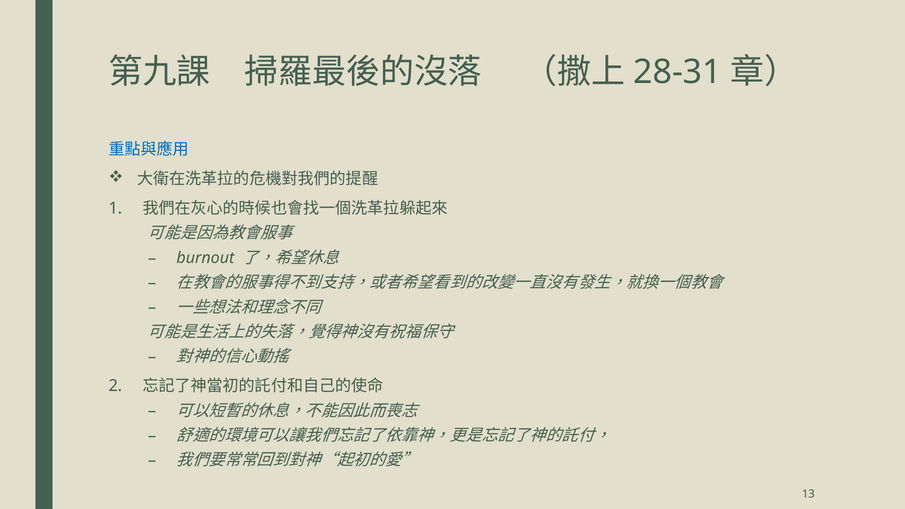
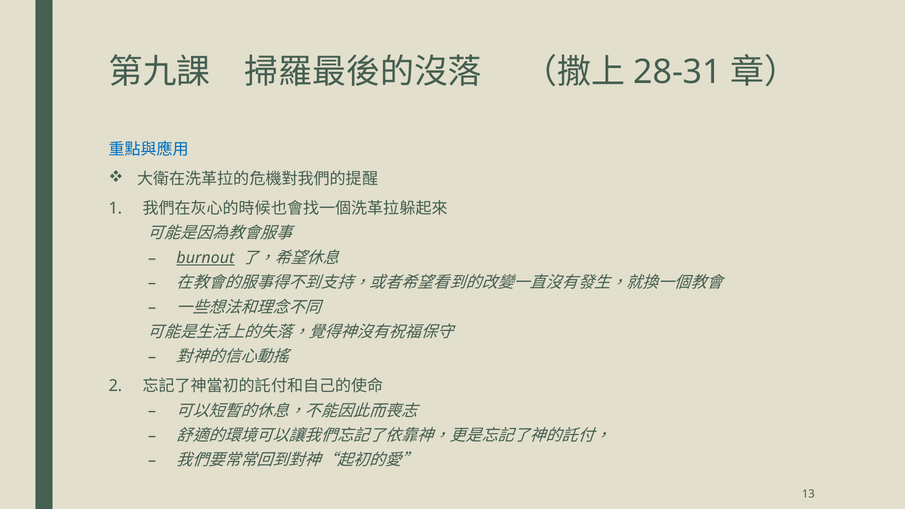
burnout underline: none -> present
